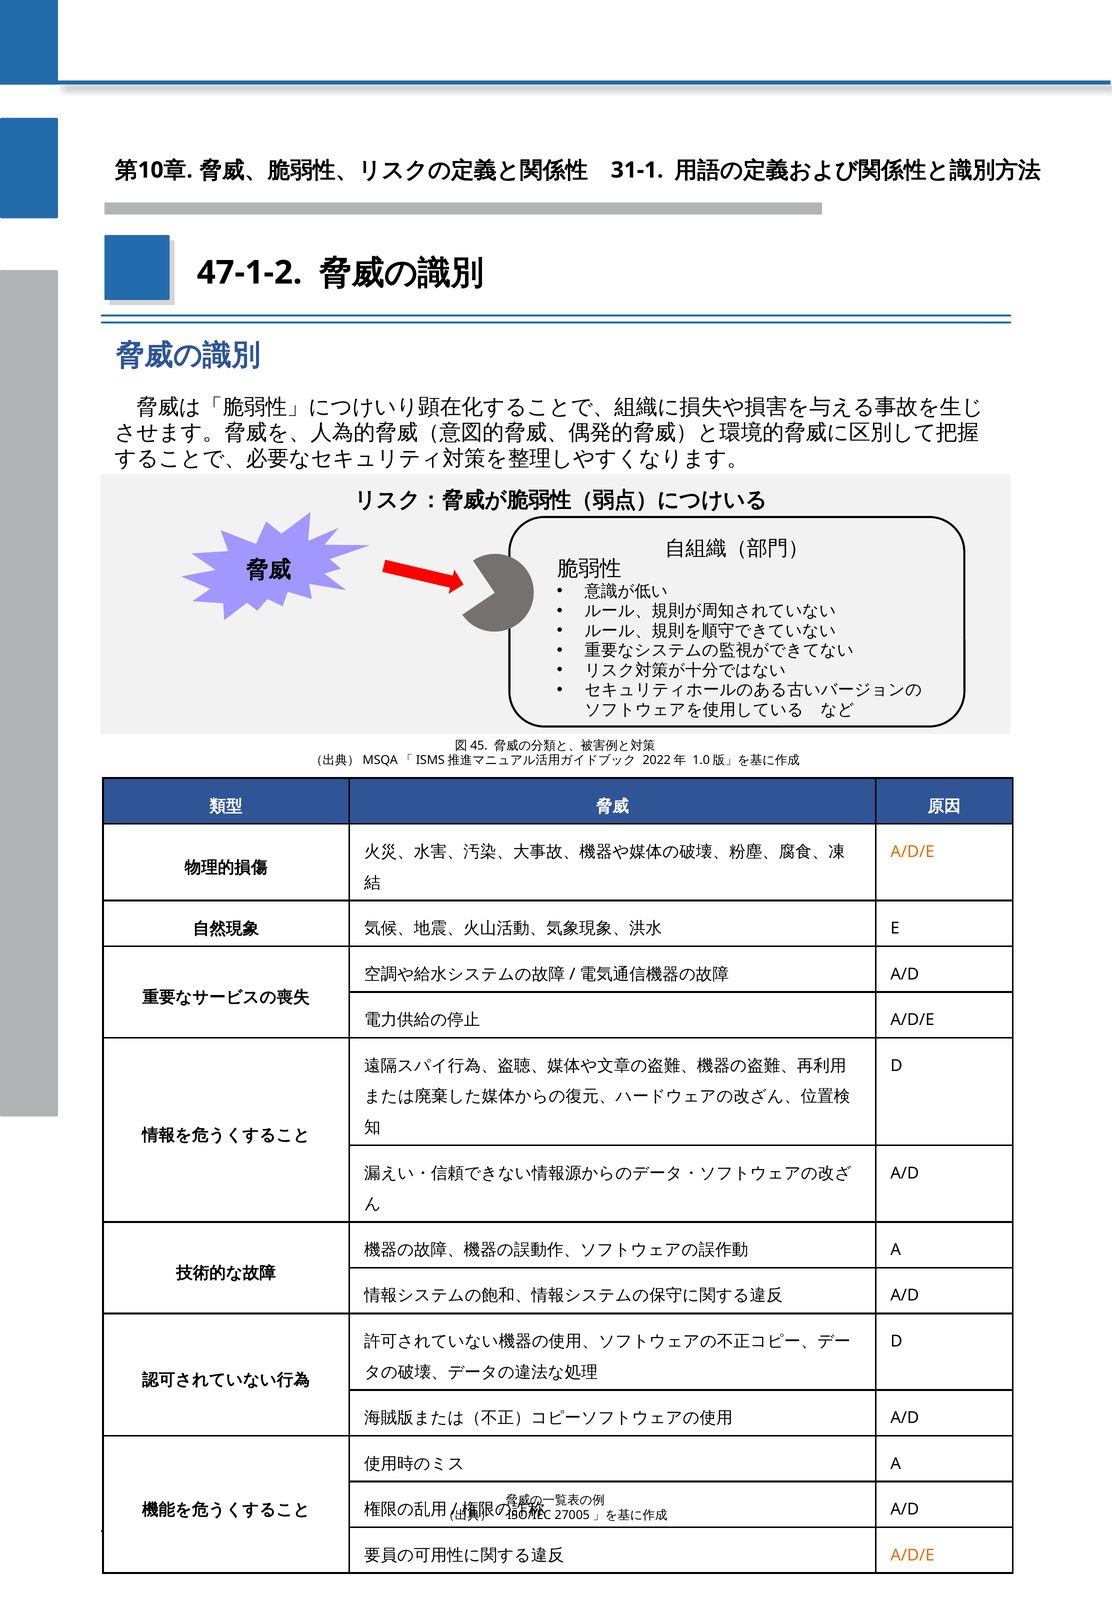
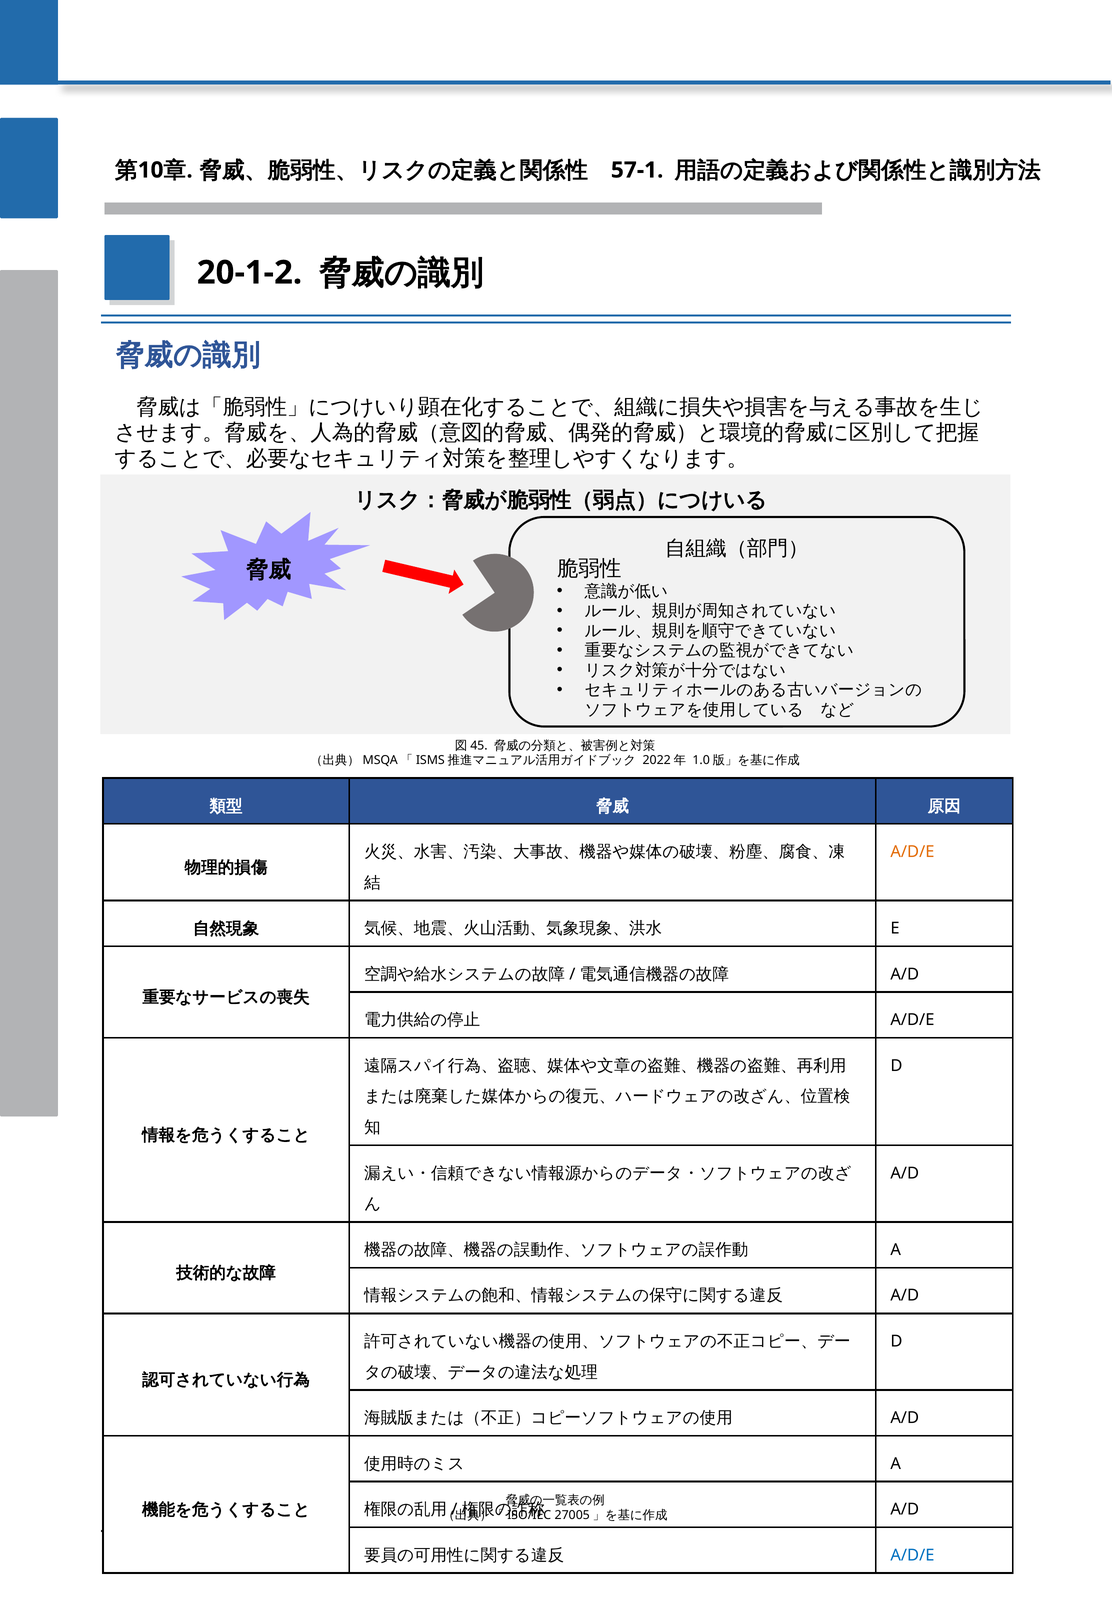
31-1: 31-1 -> 57-1
47-1-2: 47-1-2 -> 20-1-2
A/D/E at (912, 1555) colour: orange -> blue
